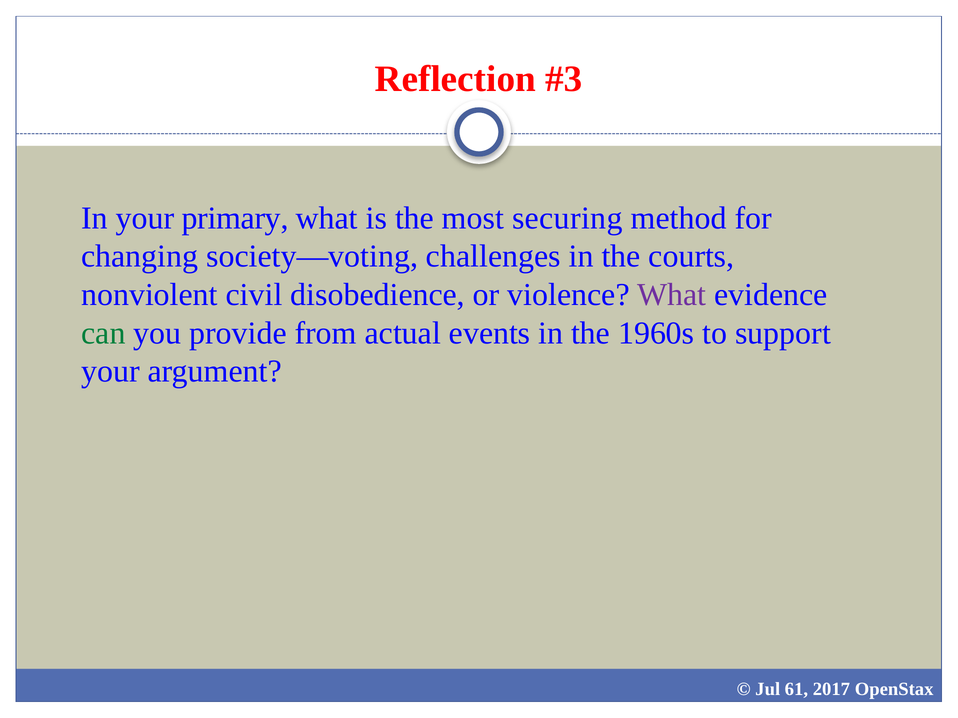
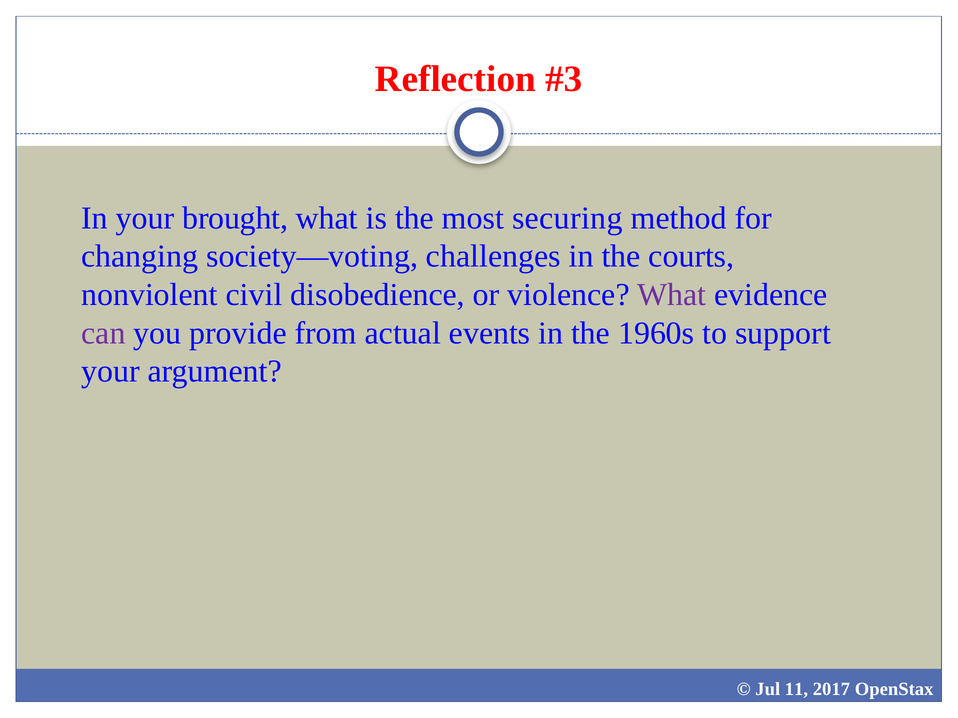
primary: primary -> brought
can colour: green -> purple
61: 61 -> 11
